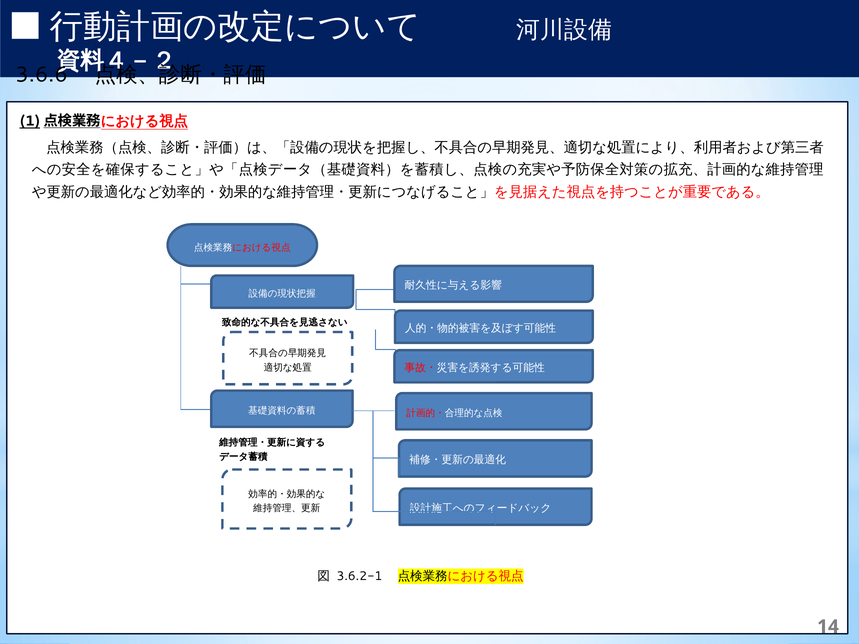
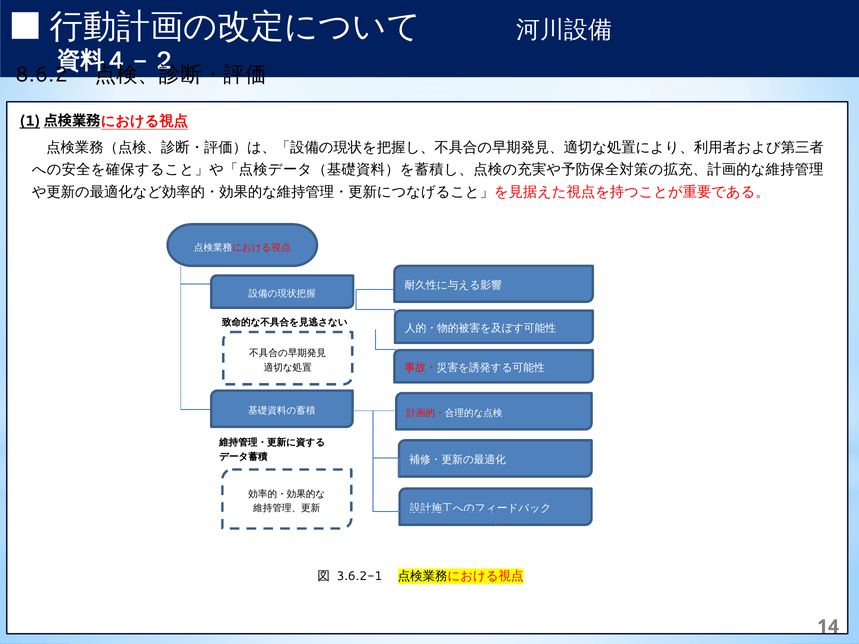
3.6.6: 3.6.6 -> 8.6.2
